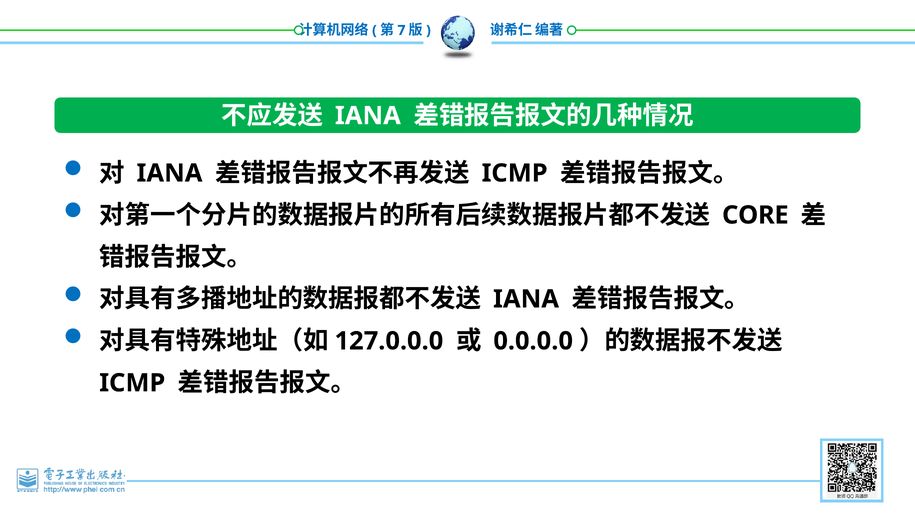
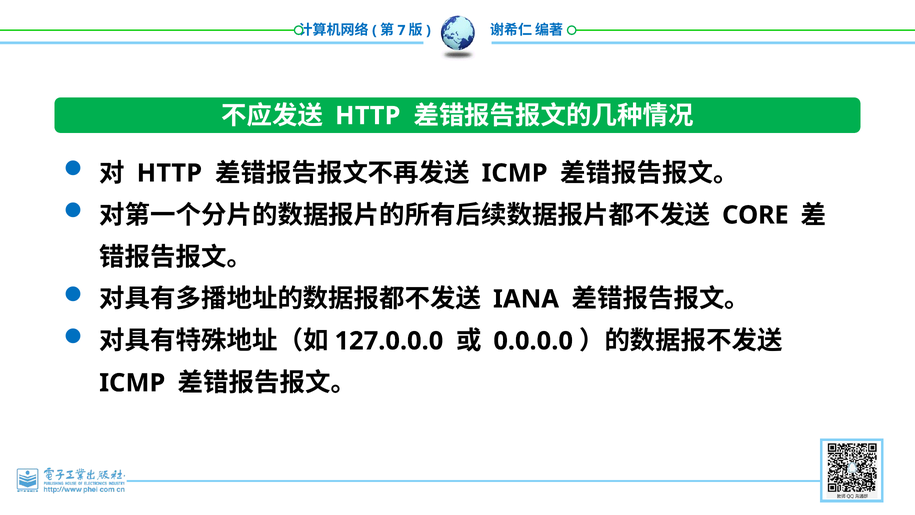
IANA at (368, 116): IANA -> HTTP
IANA at (169, 173): IANA -> HTTP
